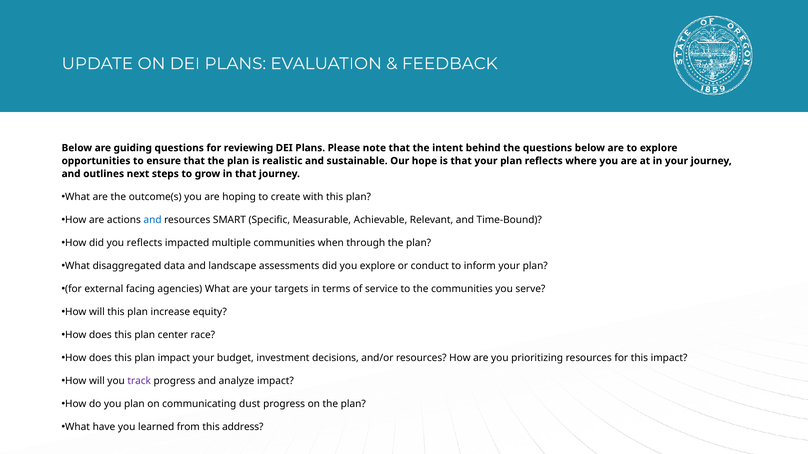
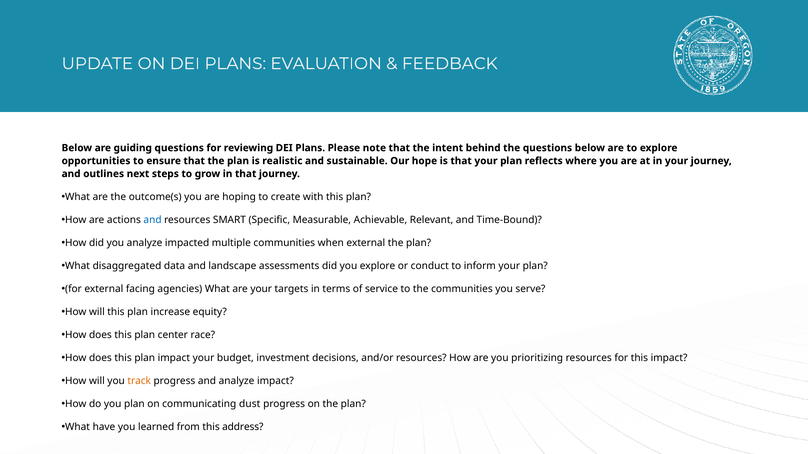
you reflects: reflects -> analyze
when through: through -> external
track colour: purple -> orange
